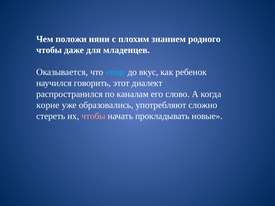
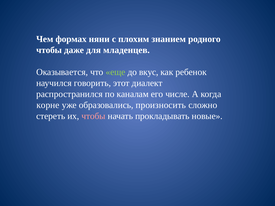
положи: положи -> формах
еще colour: light blue -> light green
слово: слово -> числе
употребляют: употребляют -> произносить
